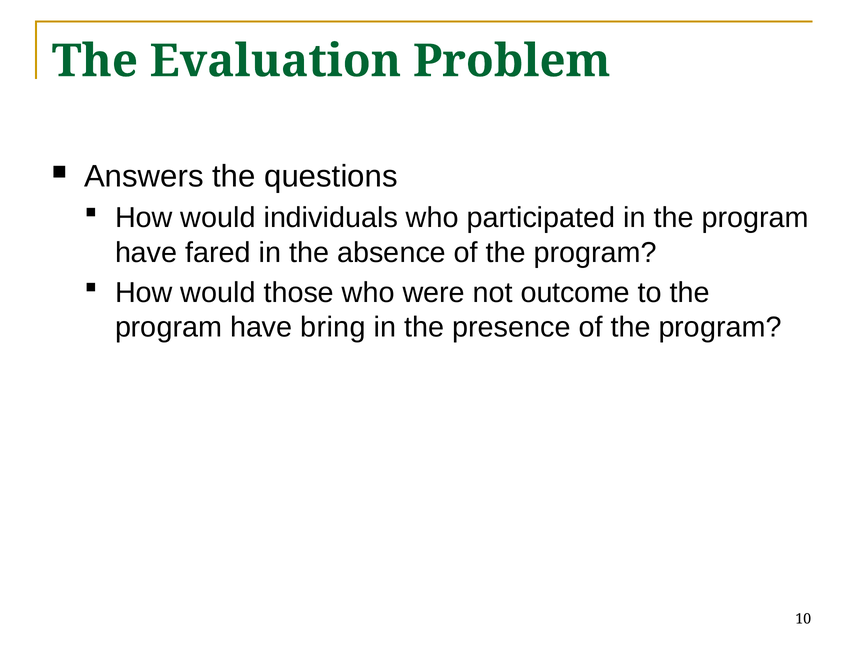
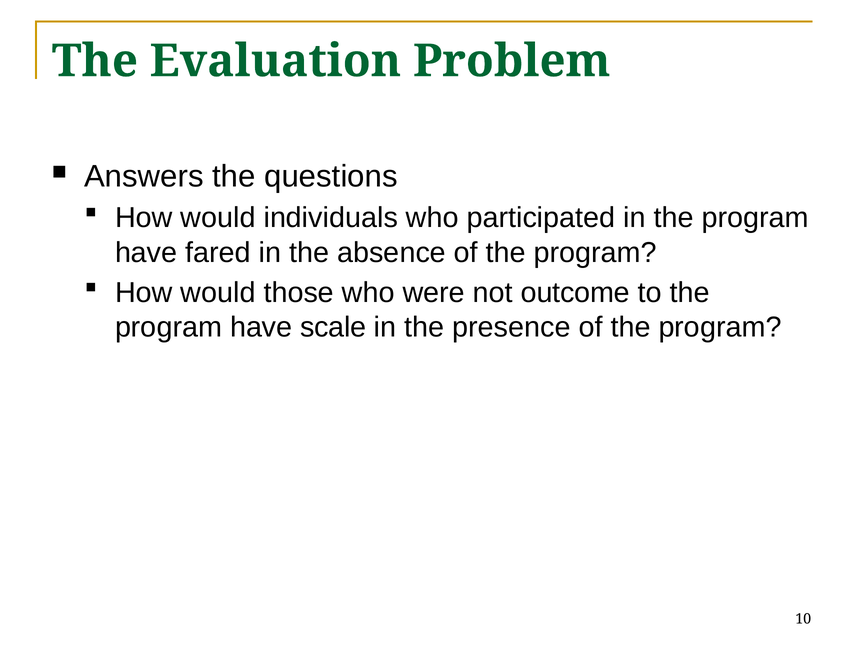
bring: bring -> scale
